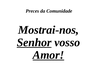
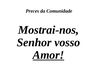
Senhor underline: present -> none
